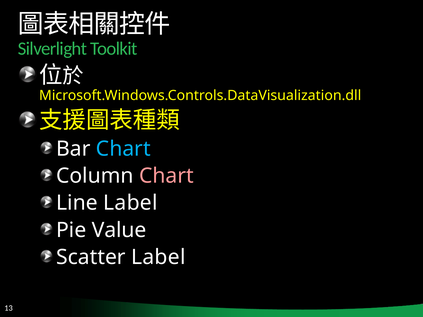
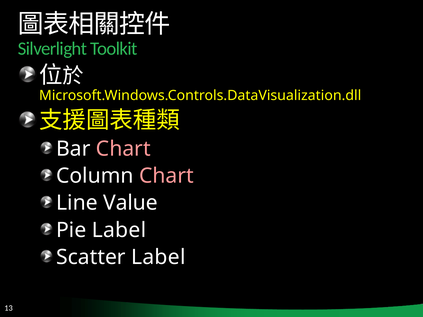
Chart at (123, 149) colour: light blue -> pink
Line Label: Label -> Value
Pie Value: Value -> Label
